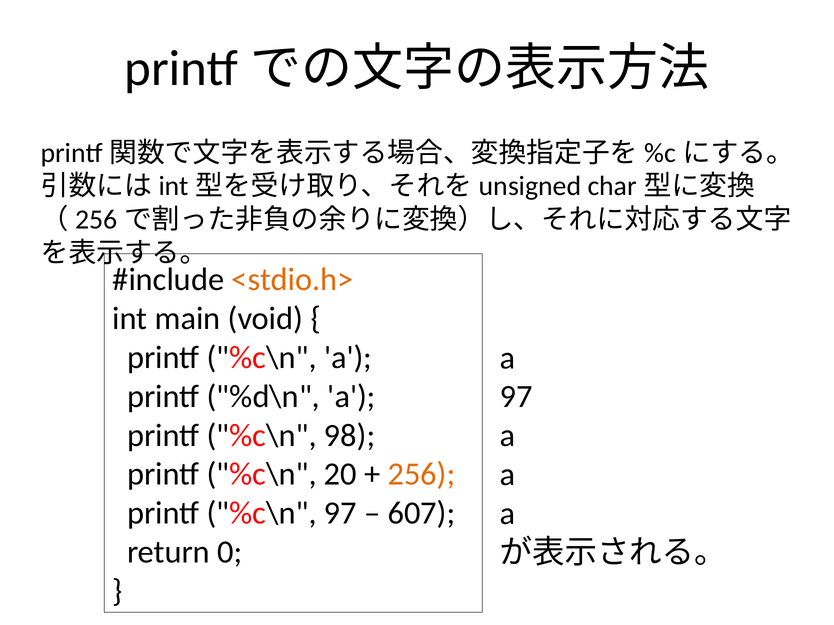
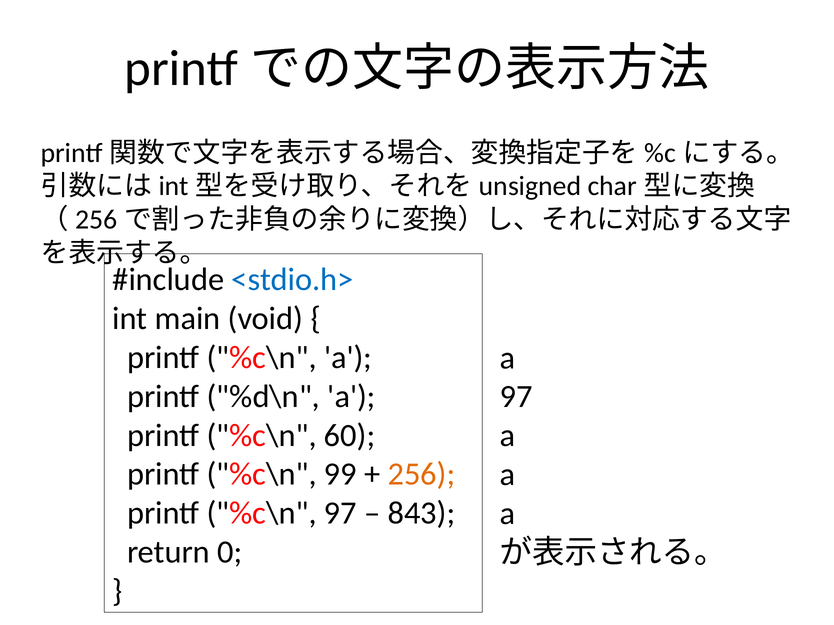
<stdio.h> colour: orange -> blue
98: 98 -> 60
20: 20 -> 99
607: 607 -> 843
